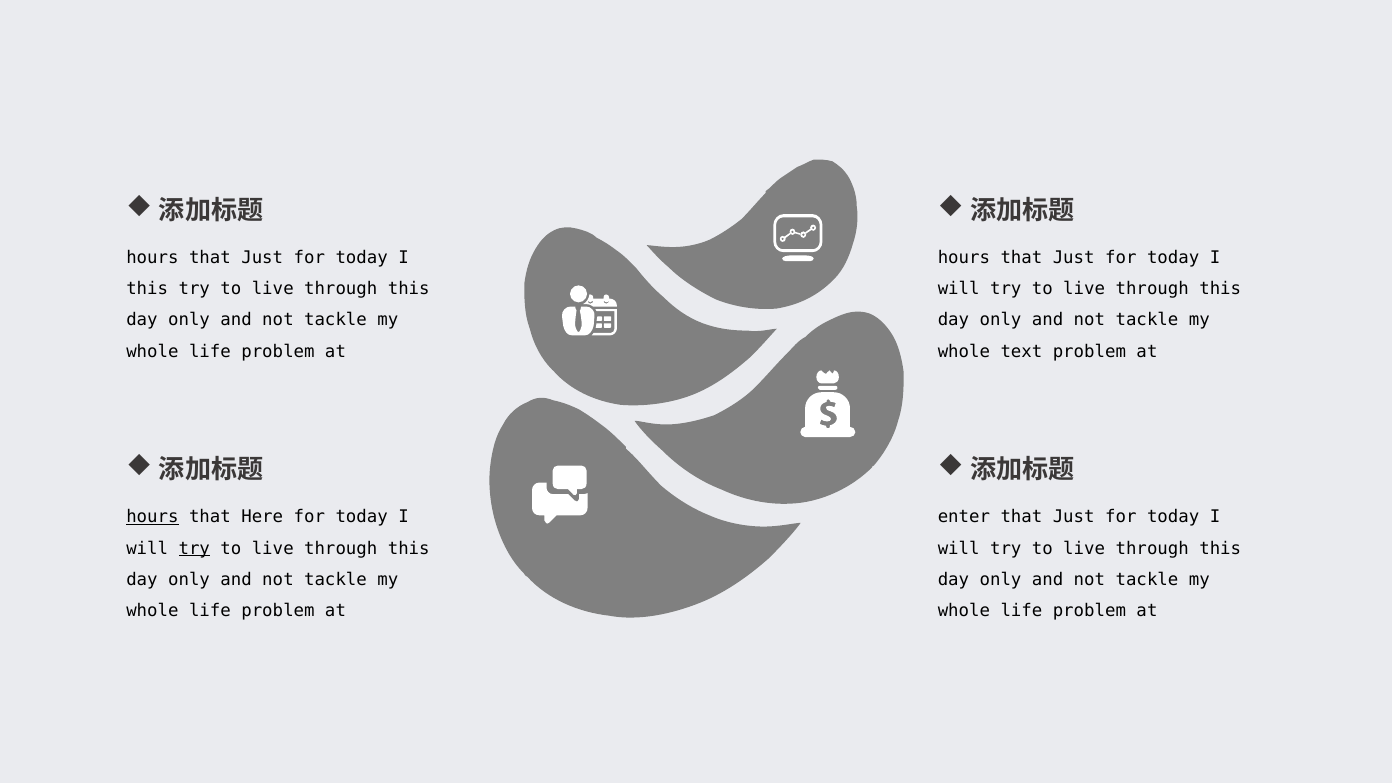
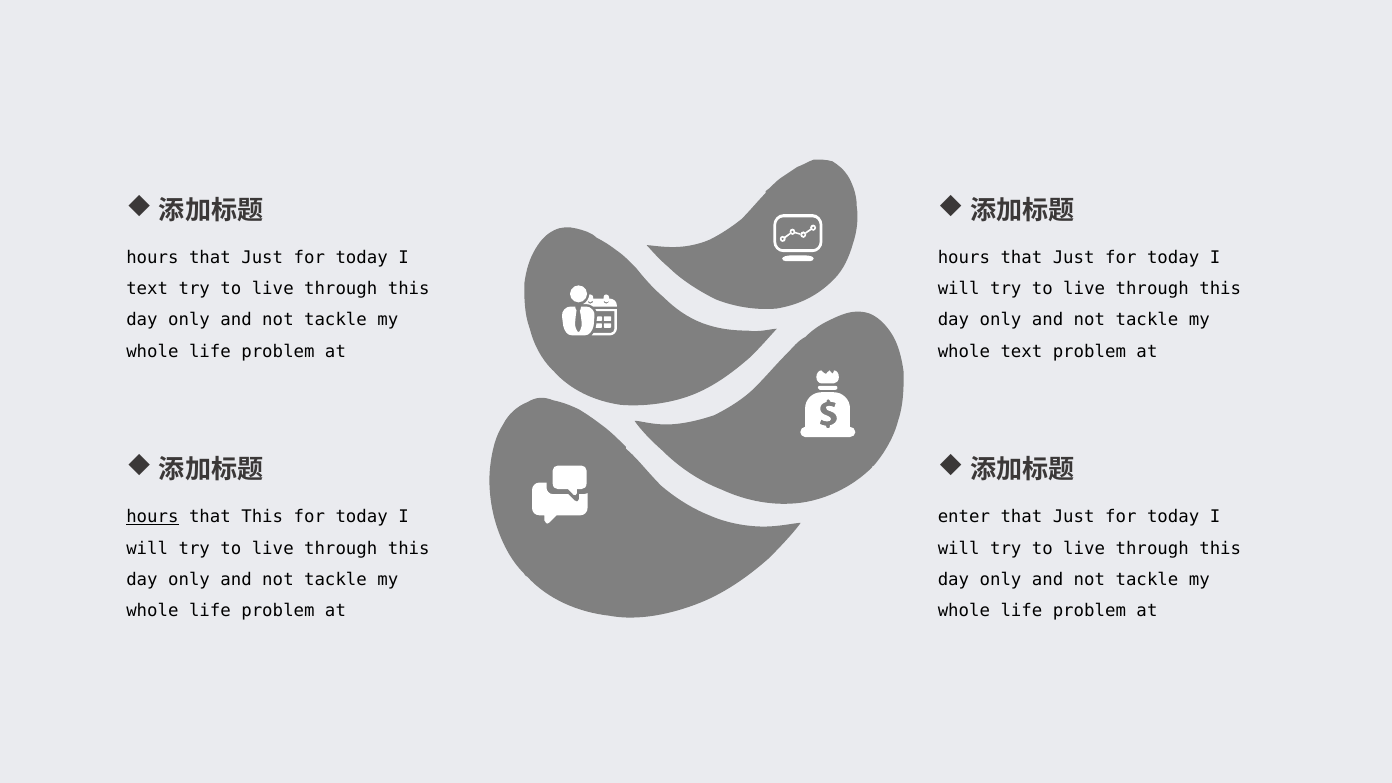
this at (147, 289): this -> text
that Here: Here -> This
try at (194, 548) underline: present -> none
